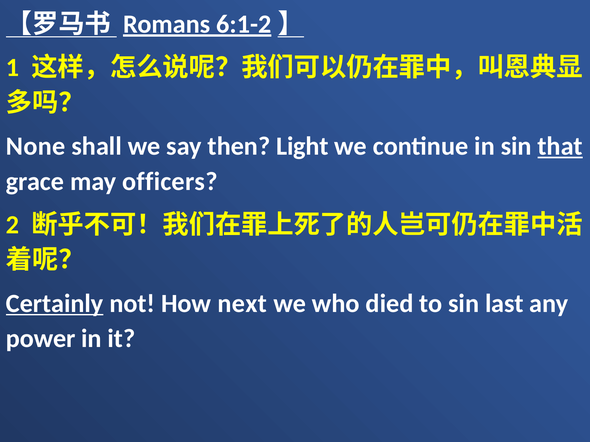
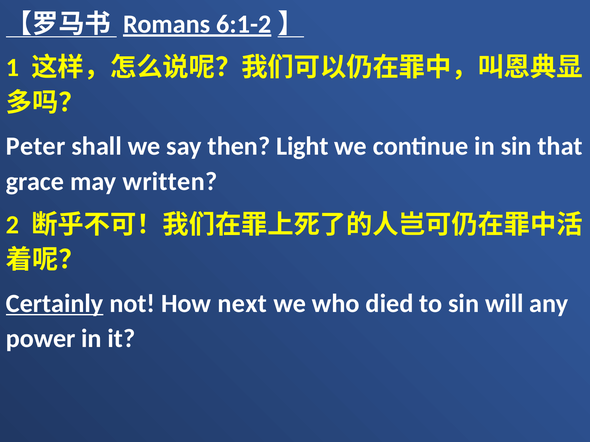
None: None -> Peter
that underline: present -> none
officers: officers -> written
last: last -> will
